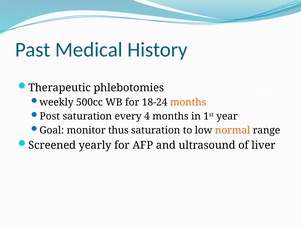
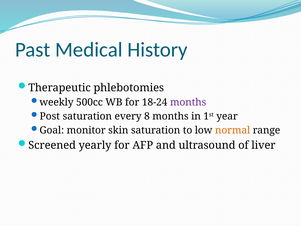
months at (188, 102) colour: orange -> purple
4: 4 -> 8
thus: thus -> skin
